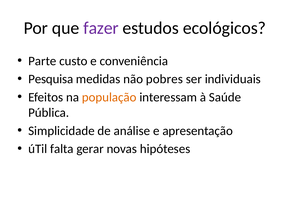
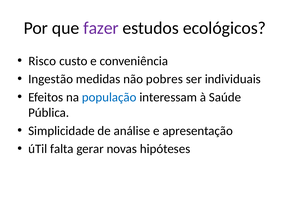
Parte: Parte -> Risco
Pesquisa: Pesquisa -> Ingestão
população colour: orange -> blue
